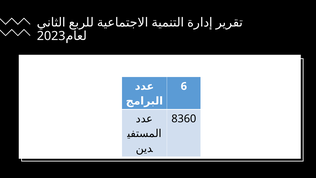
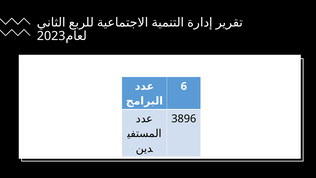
8360: 8360 -> 3896
